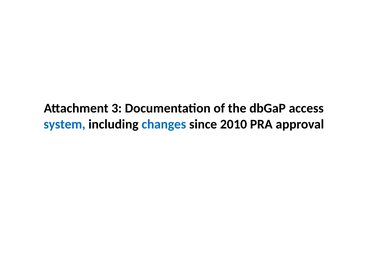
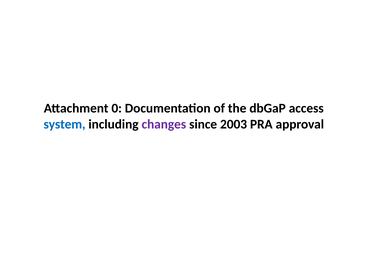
3: 3 -> 0
changes colour: blue -> purple
2010: 2010 -> 2003
